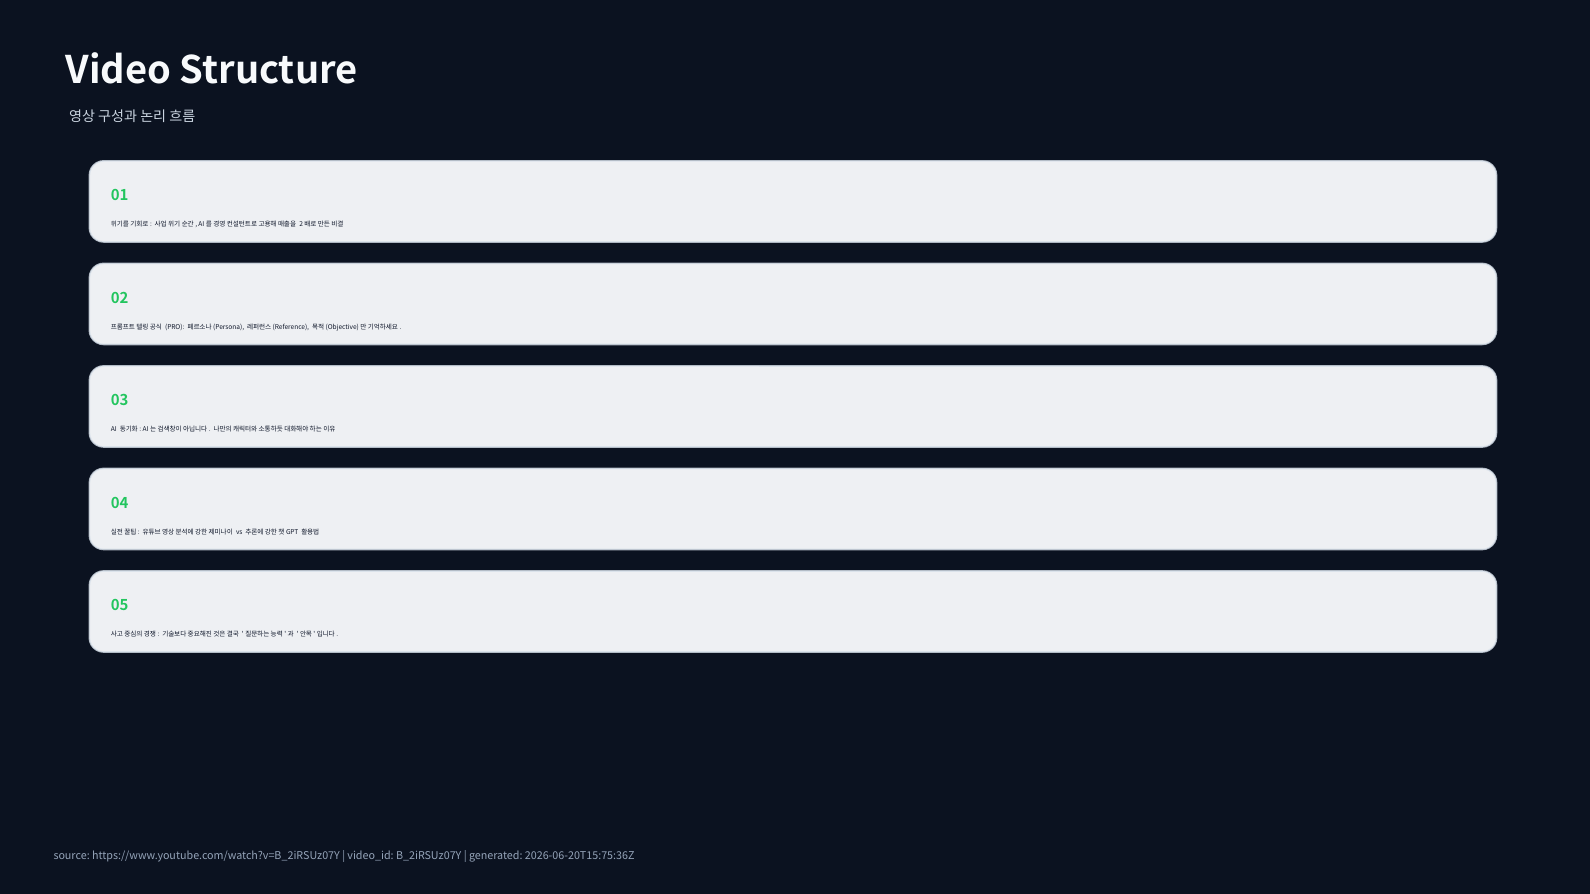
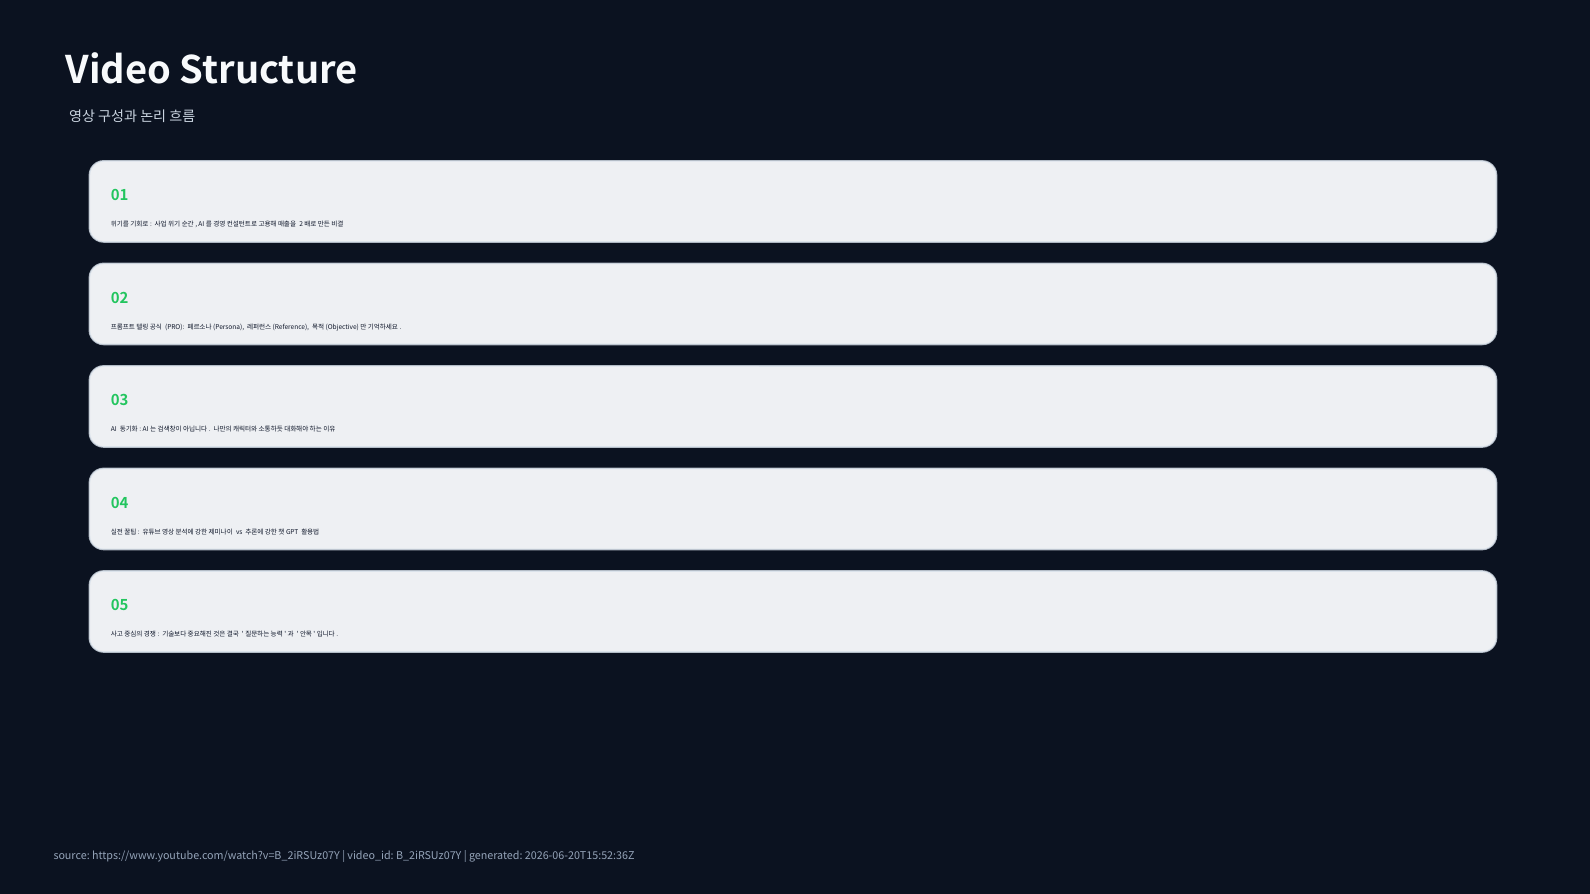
2026-06-20T15:75:36Z: 2026-06-20T15:75:36Z -> 2026-06-20T15:52:36Z
